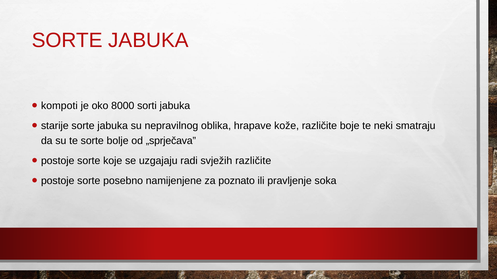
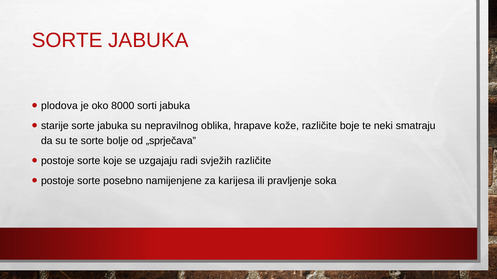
kompoti: kompoti -> plodova
poznato: poznato -> karijesa
